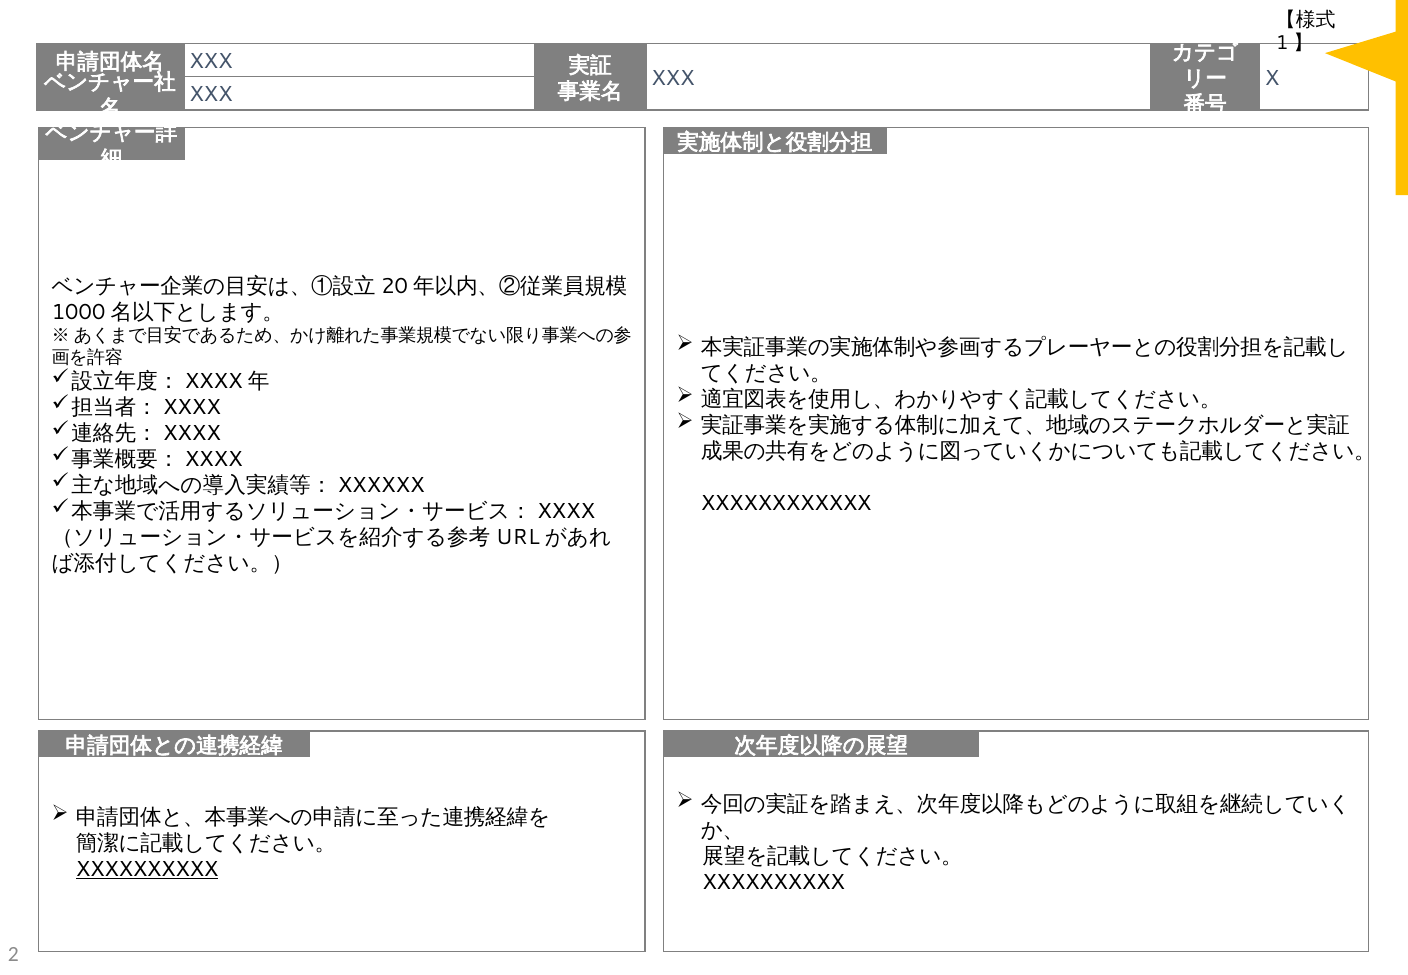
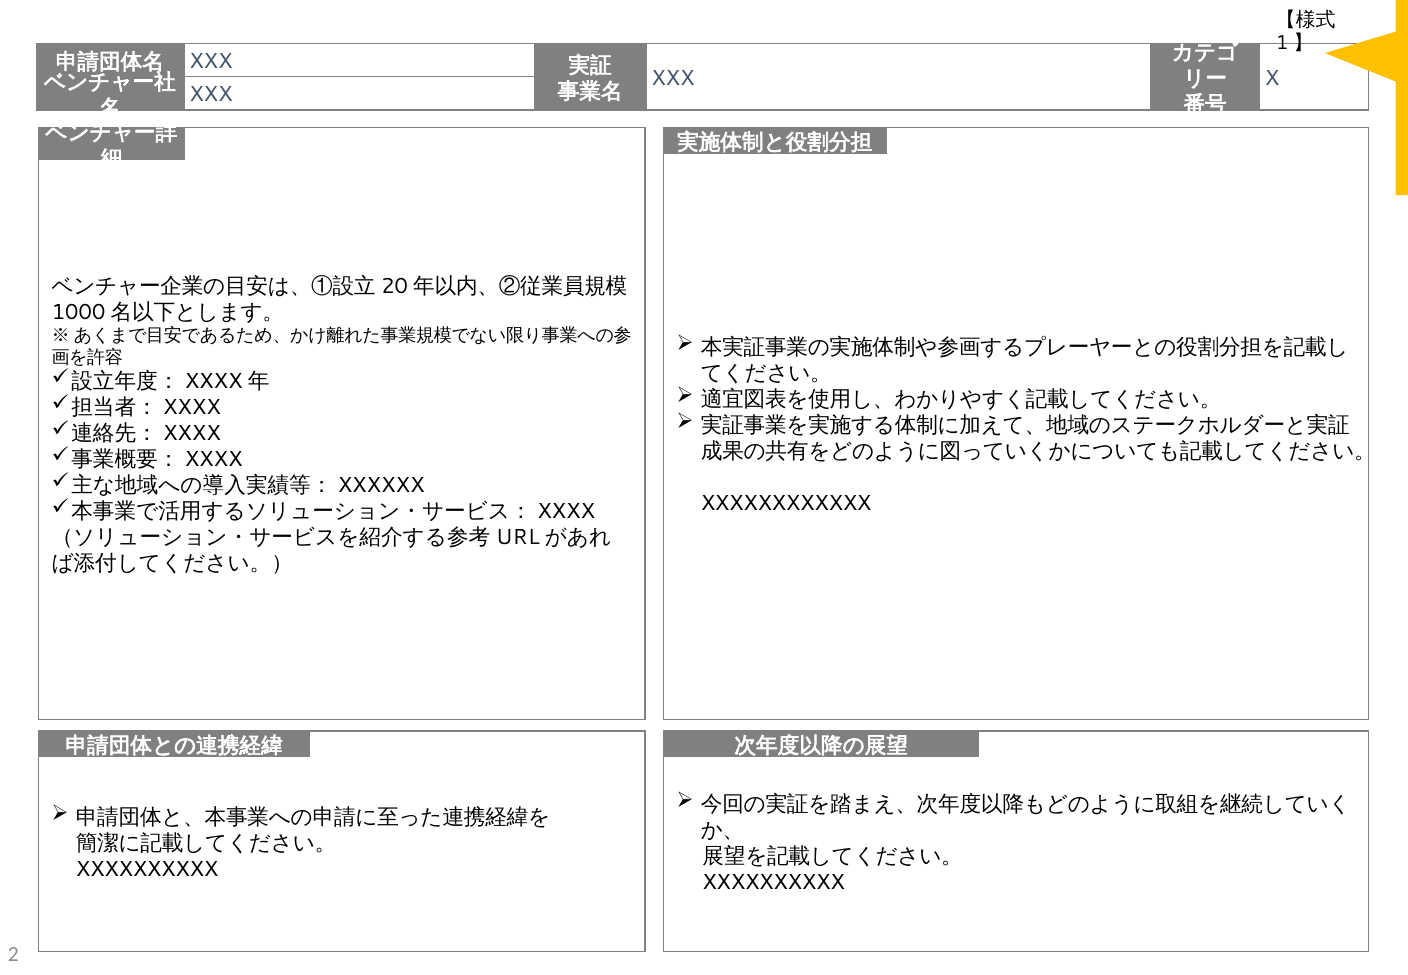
XXXXXXXXXX at (147, 869) underline: present -> none
